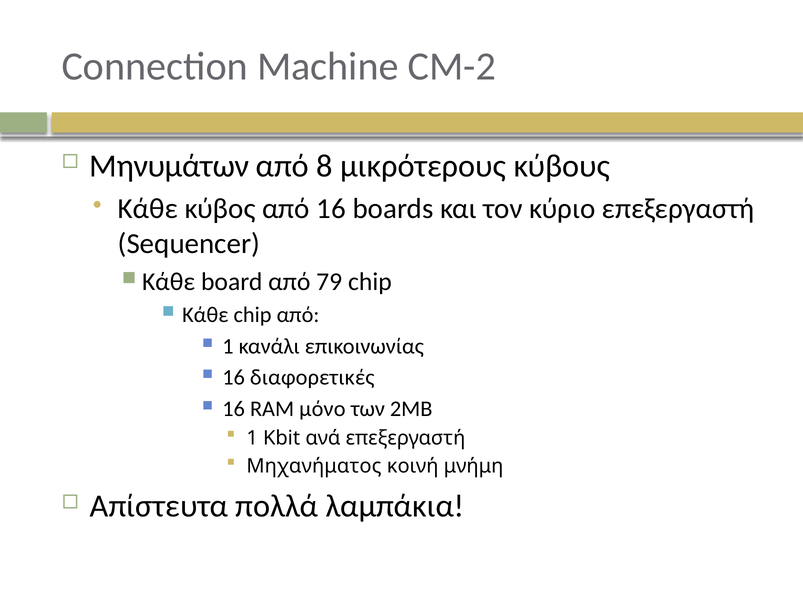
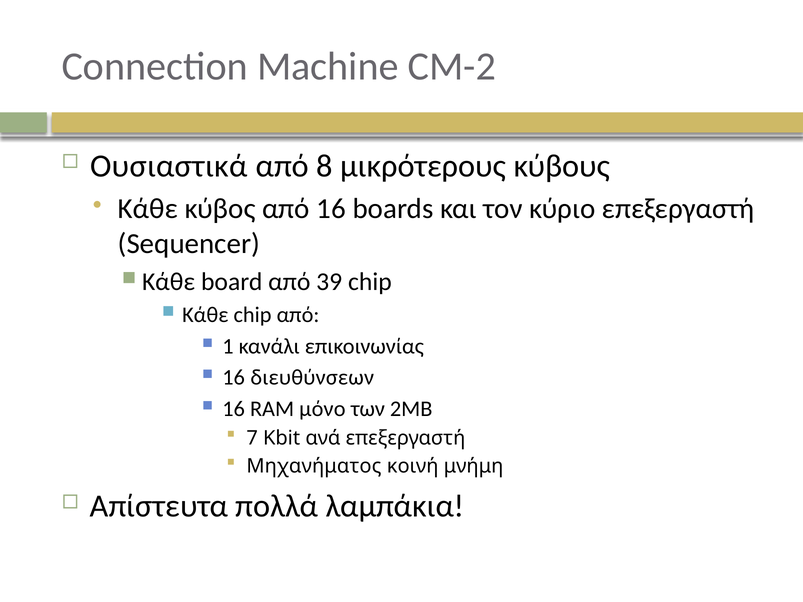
Μηνυμάτων: Μηνυμάτων -> Ουσιαστικά
79: 79 -> 39
διαφορετικές: διαφορετικές -> διευθύνσεων
1 at (252, 438): 1 -> 7
